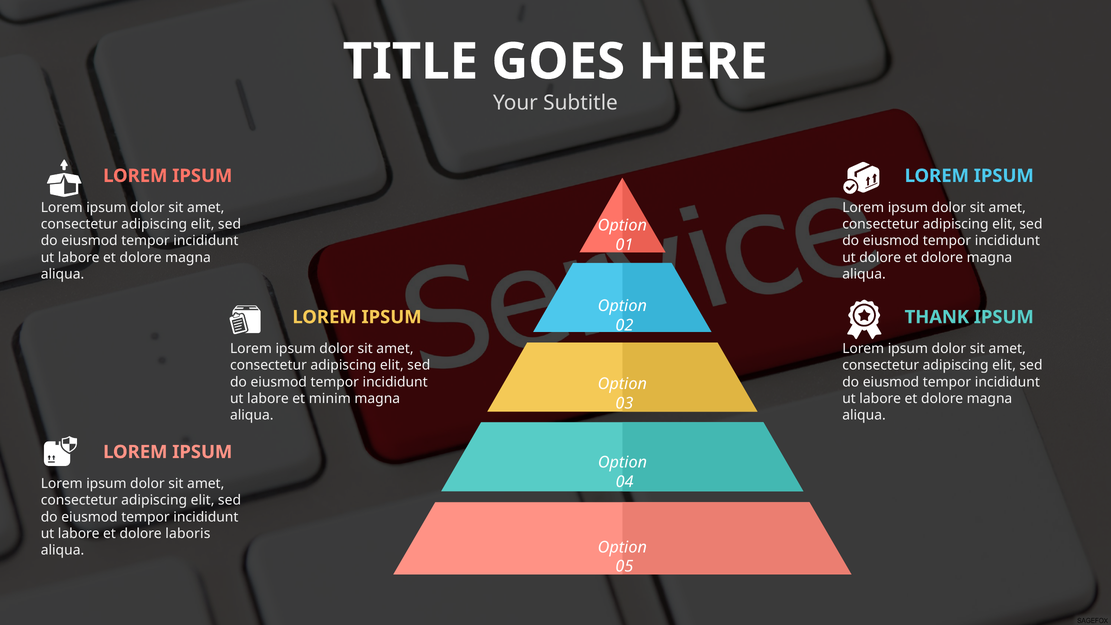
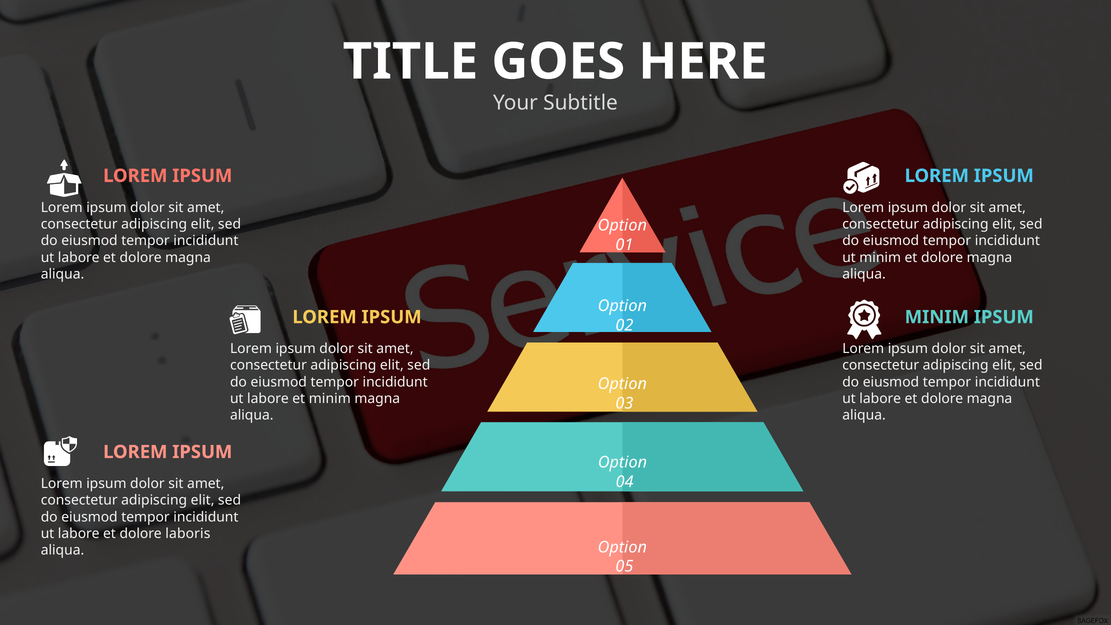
ut dolore: dolore -> minim
THANK at (937, 317): THANK -> MINIM
